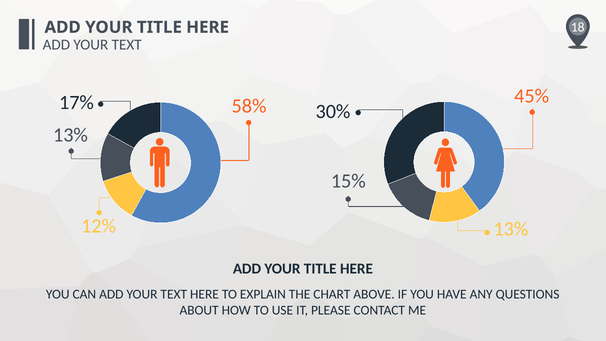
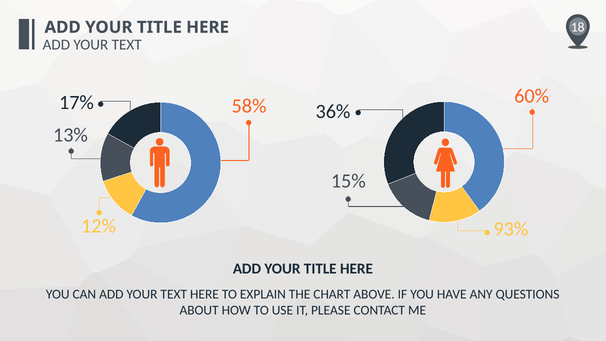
45%: 45% -> 60%
30%: 30% -> 36%
13% at (511, 229): 13% -> 93%
